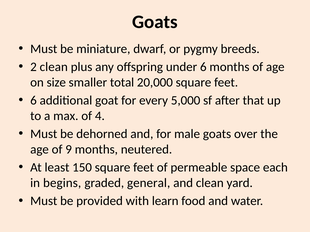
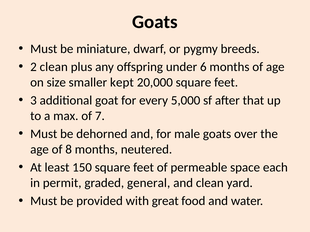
total: total -> kept
6 at (33, 101): 6 -> 3
4: 4 -> 7
9: 9 -> 8
begins: begins -> permit
learn: learn -> great
